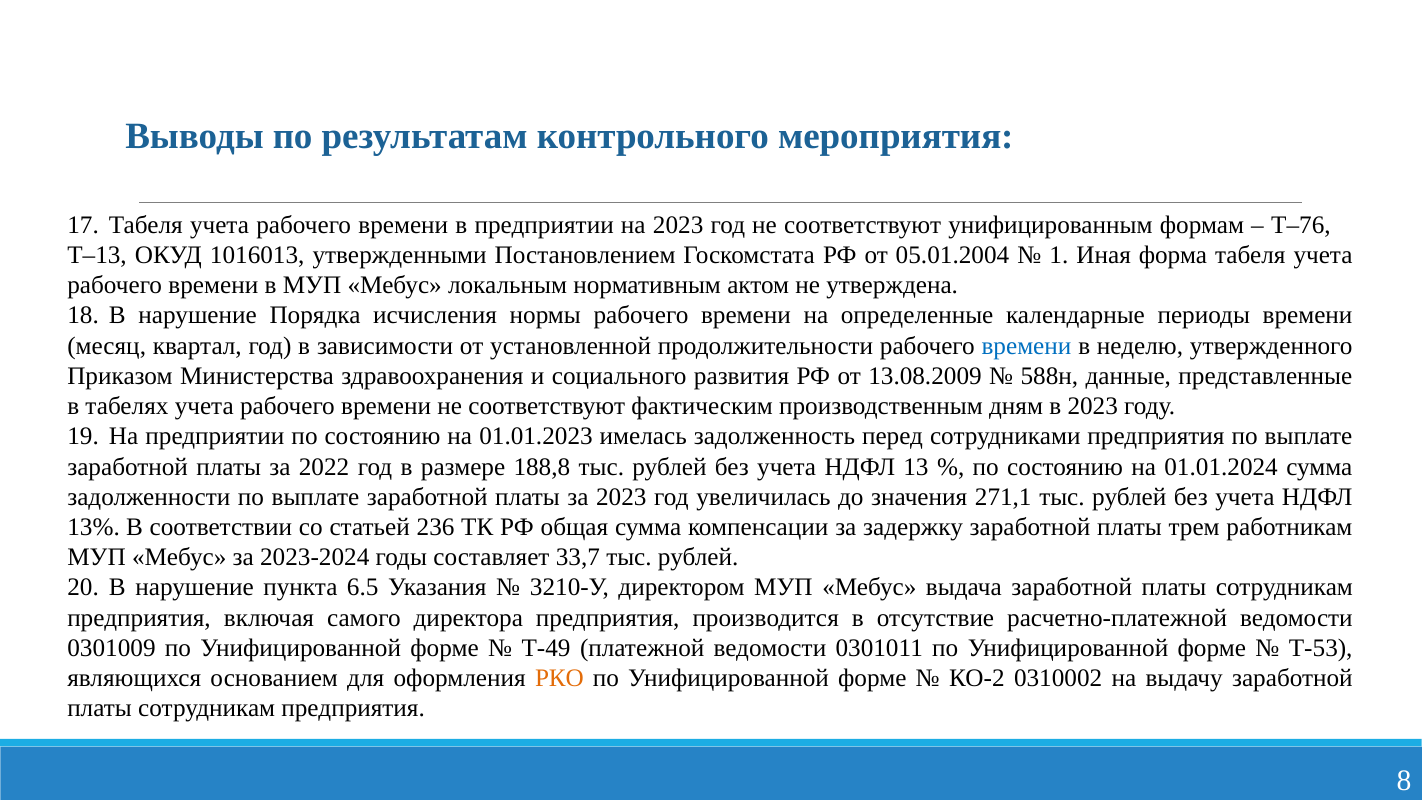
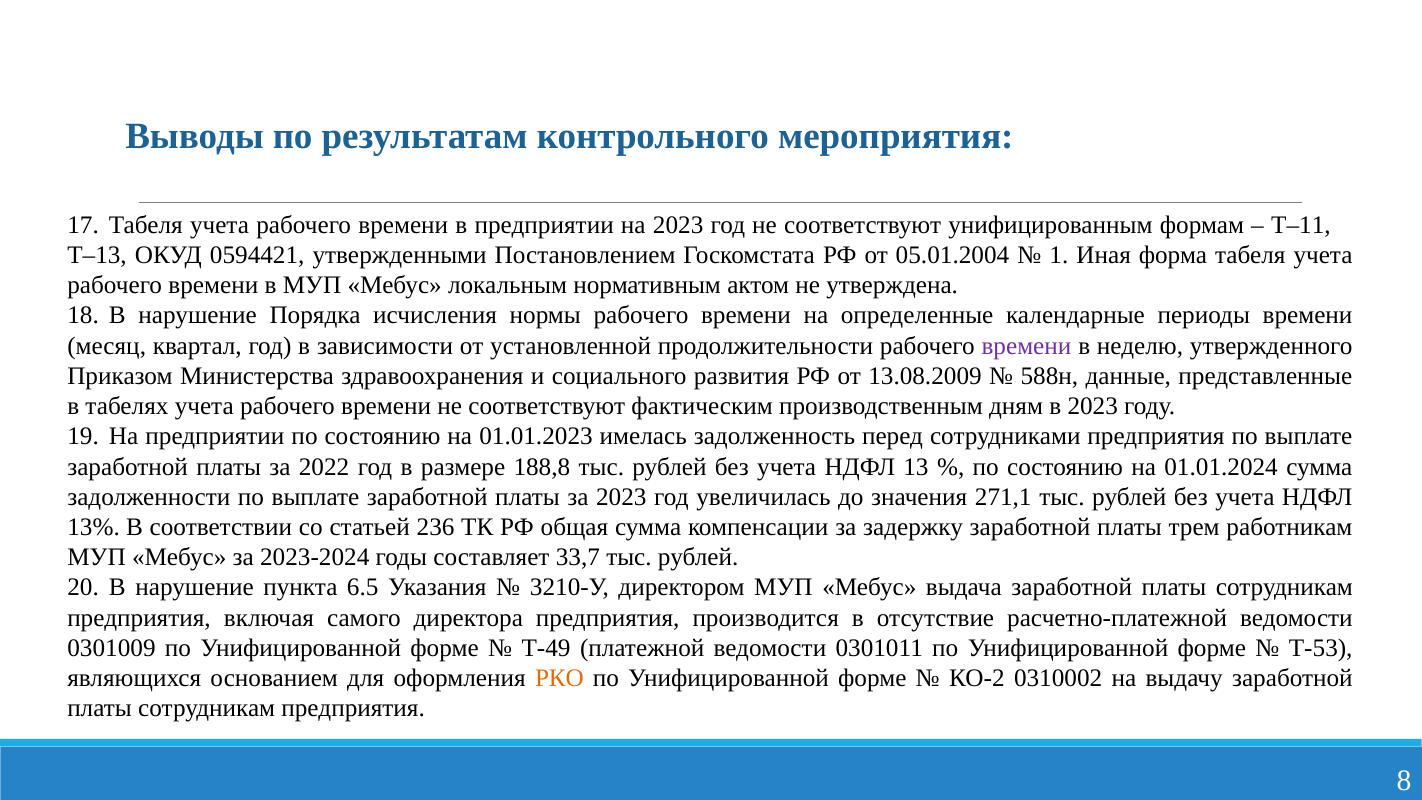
Т–76: Т–76 -> Т–11
1016013: 1016013 -> 0594421
времени at (1026, 346) colour: blue -> purple
